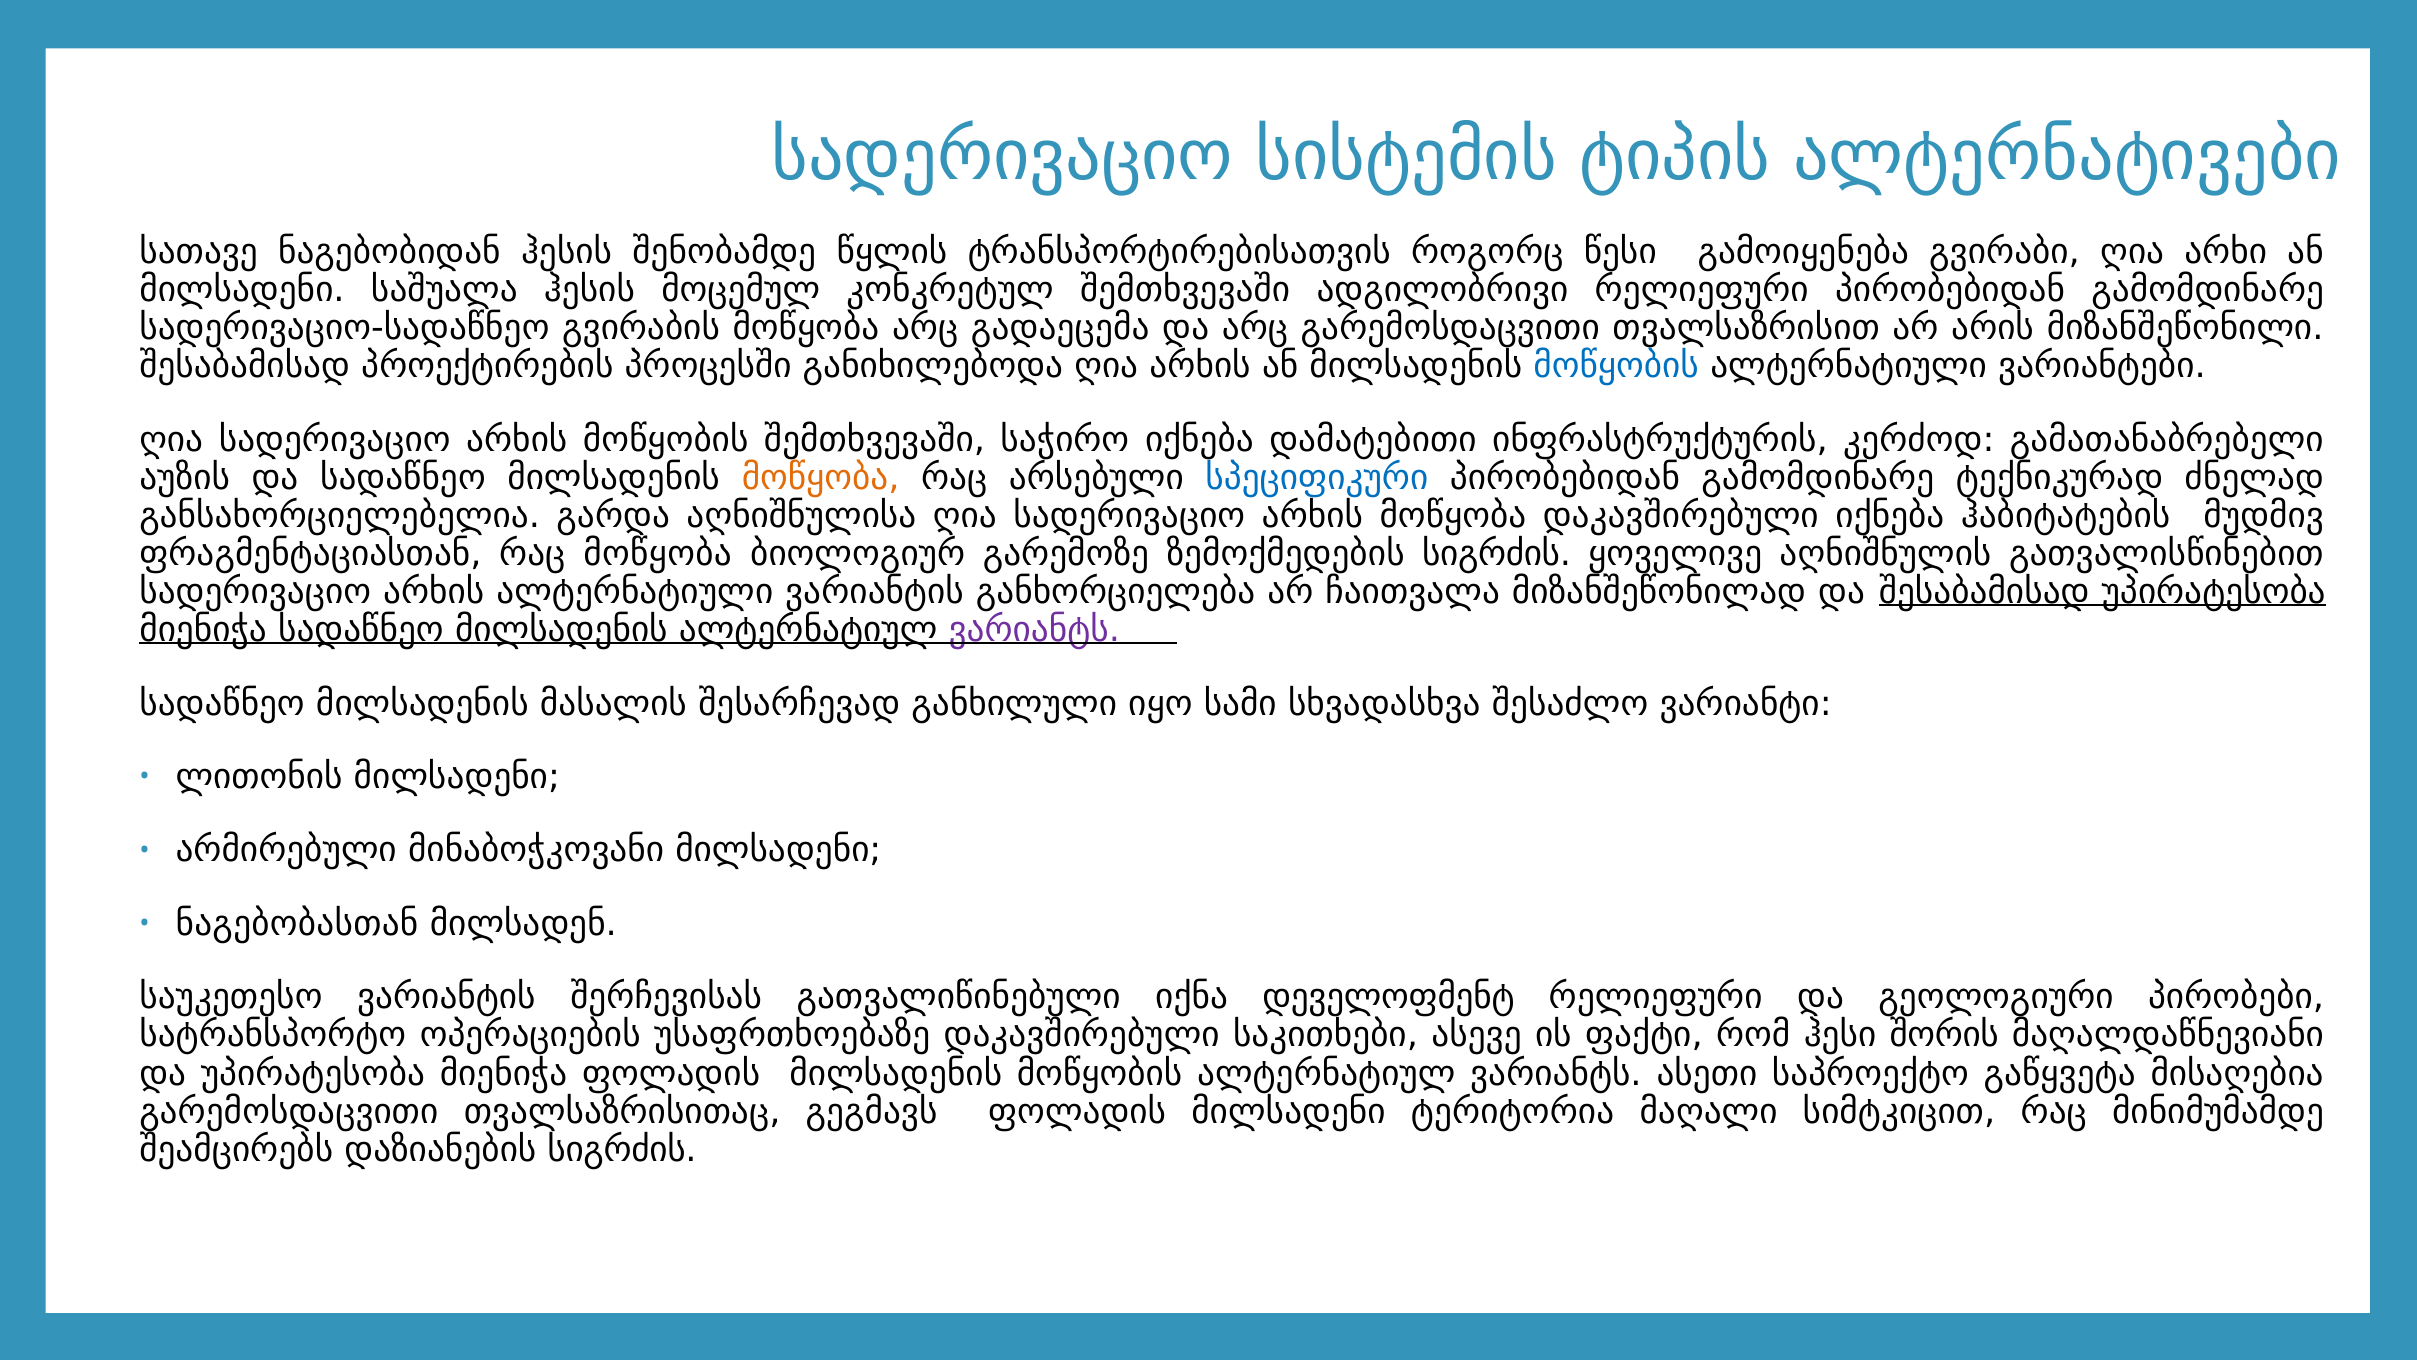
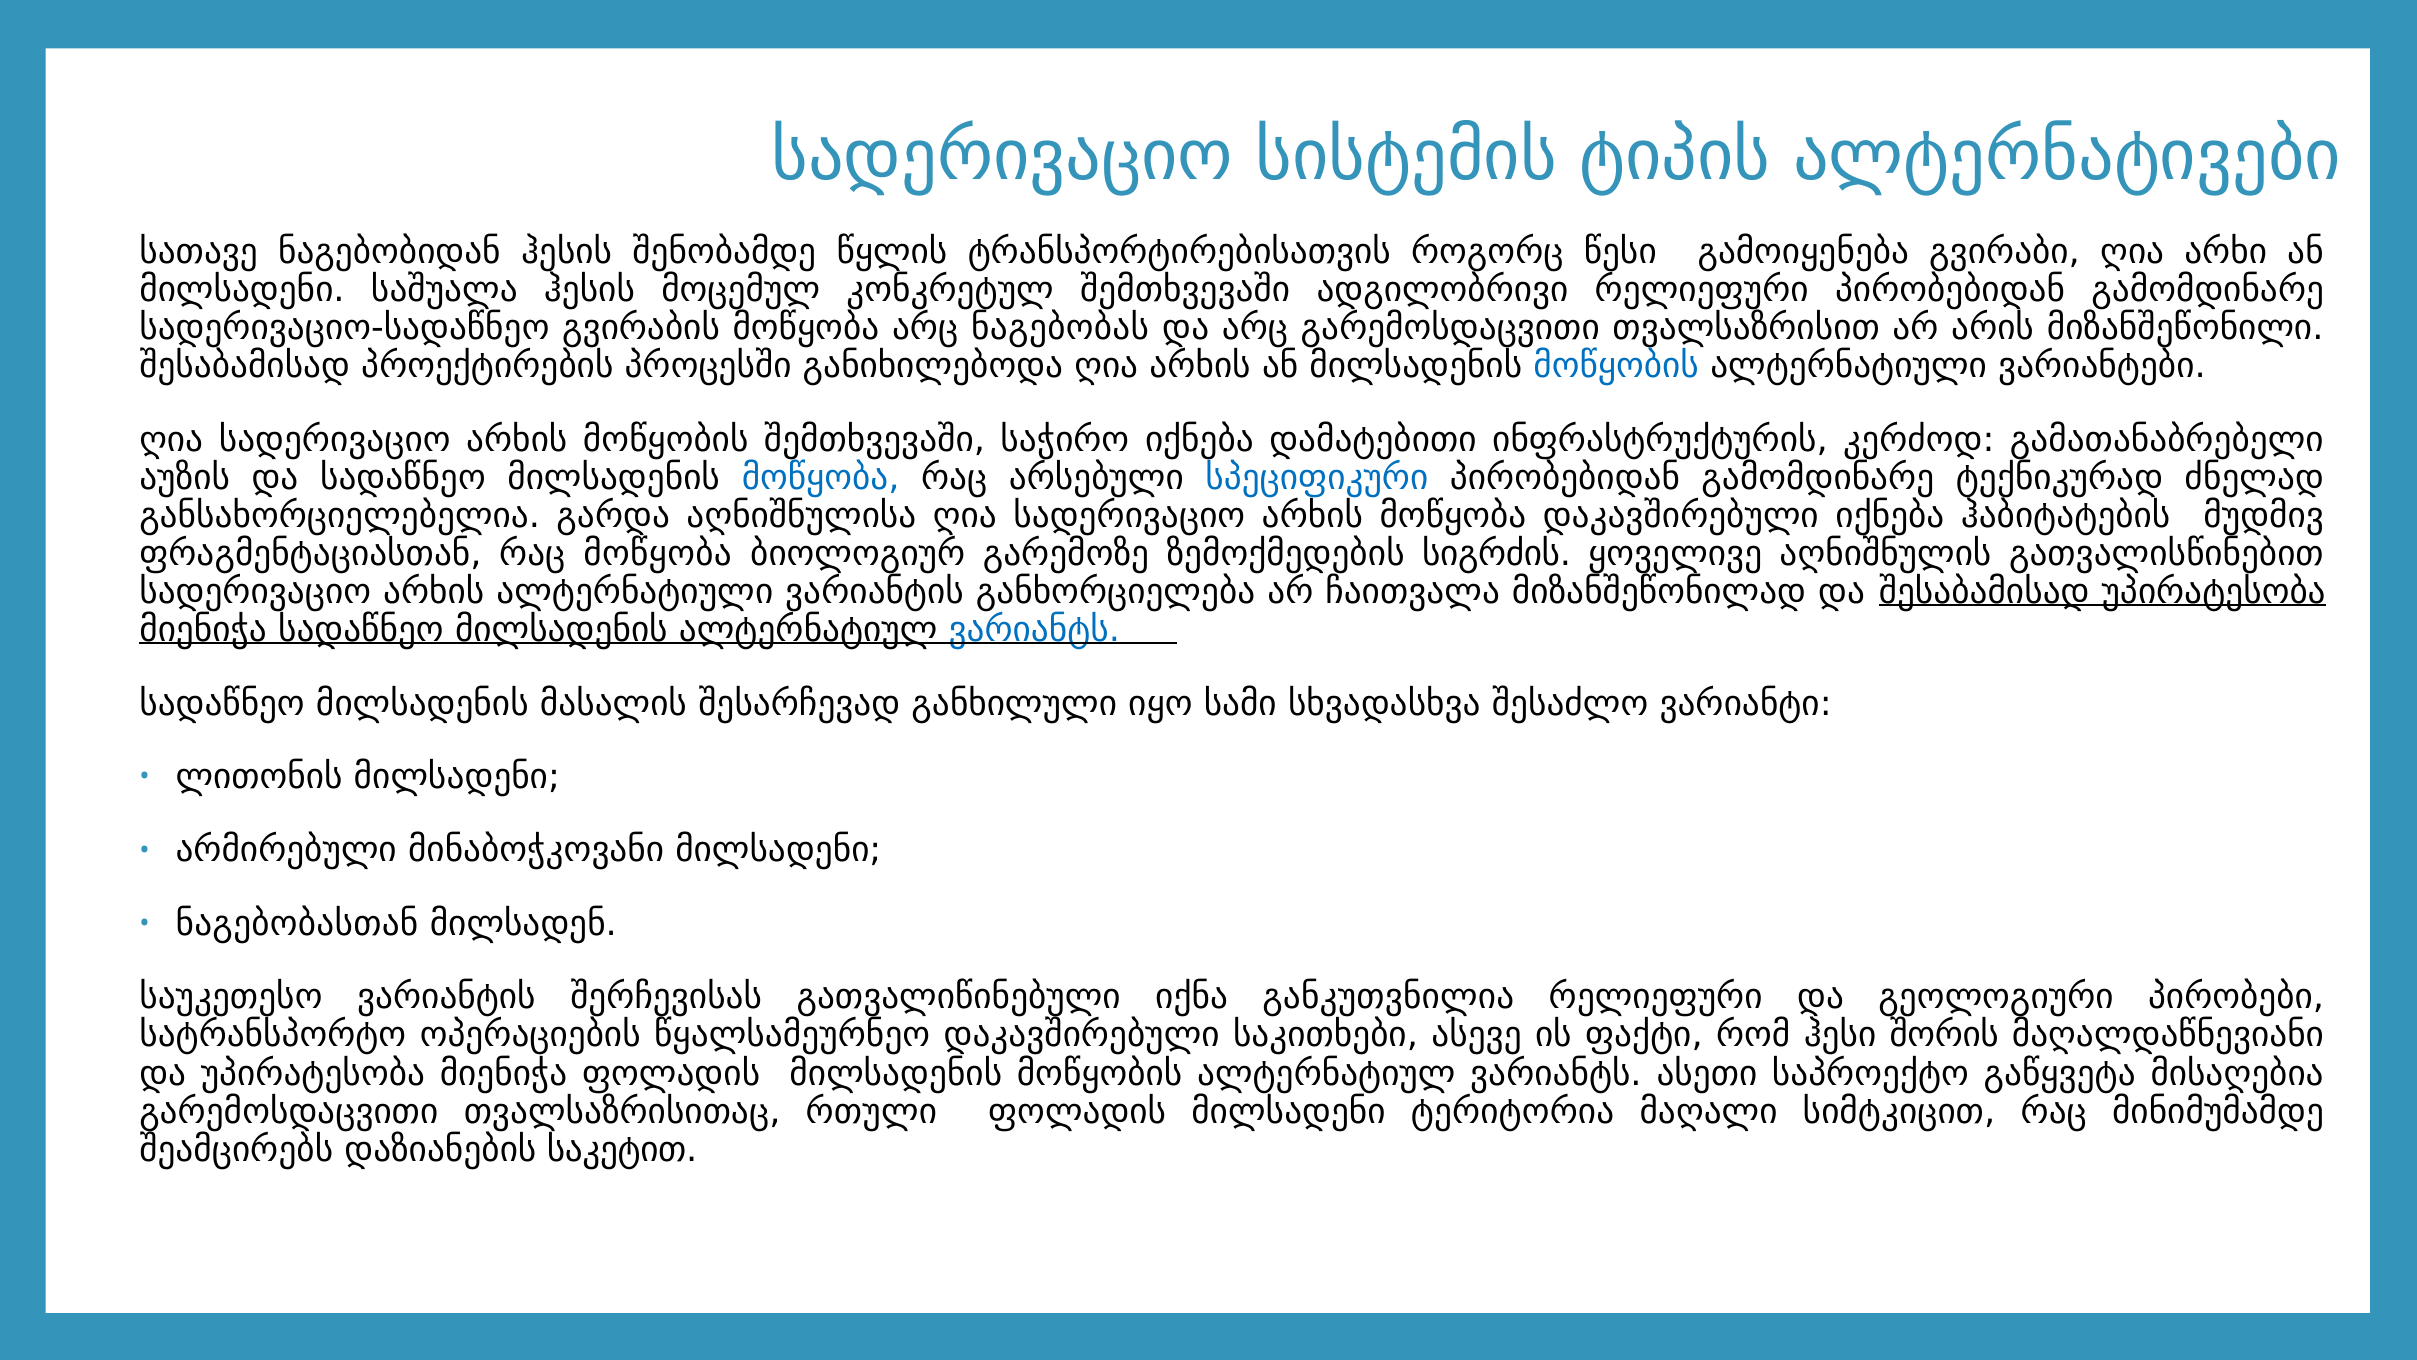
გადაეცემა: გადაეცემა -> ნაგებობას
მოწყობა at (821, 478) colour: orange -> blue
ვარიანტს at (1034, 630) colour: purple -> blue
დეველოფმენტ: დეველოფმენტ -> განკუთვნილია
უსაფრთხოებაზე: უსაფრთხოებაზე -> წყალსამეურნეო
გეგმავს: გეგმავს -> რთული
დაზიანების სიგრძის: სიგრძის -> საკეტით
